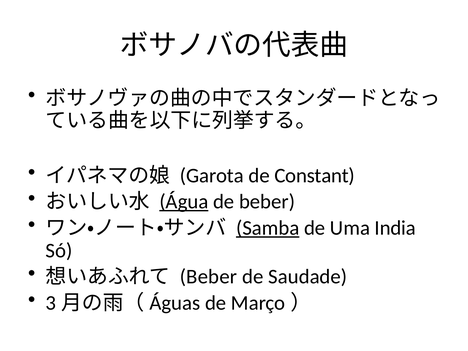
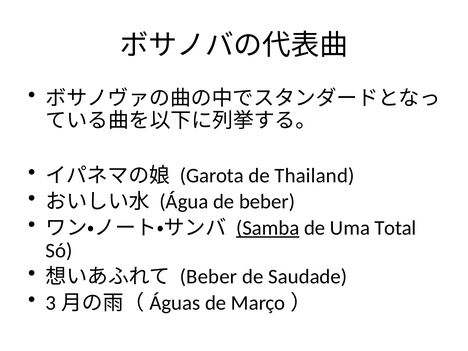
Constant: Constant -> Thailand
Água underline: present -> none
India: India -> Total
